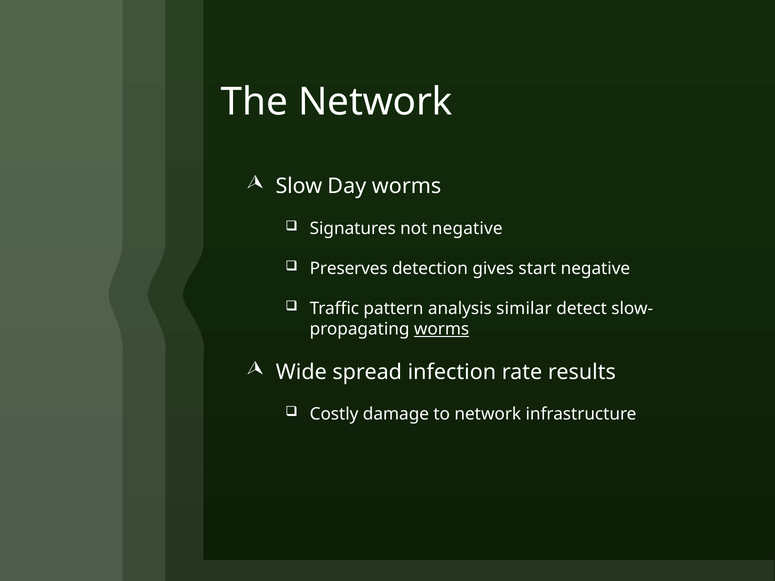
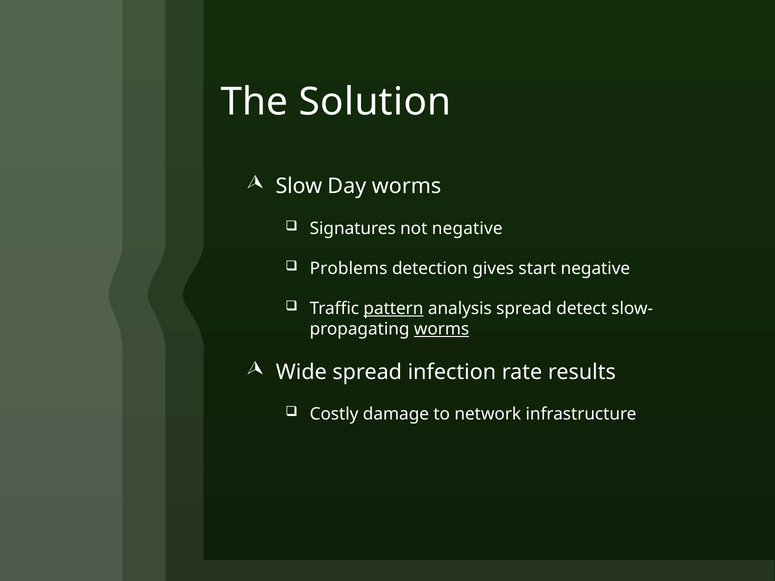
The Network: Network -> Solution
Preserves: Preserves -> Problems
pattern underline: none -> present
analysis similar: similar -> spread
